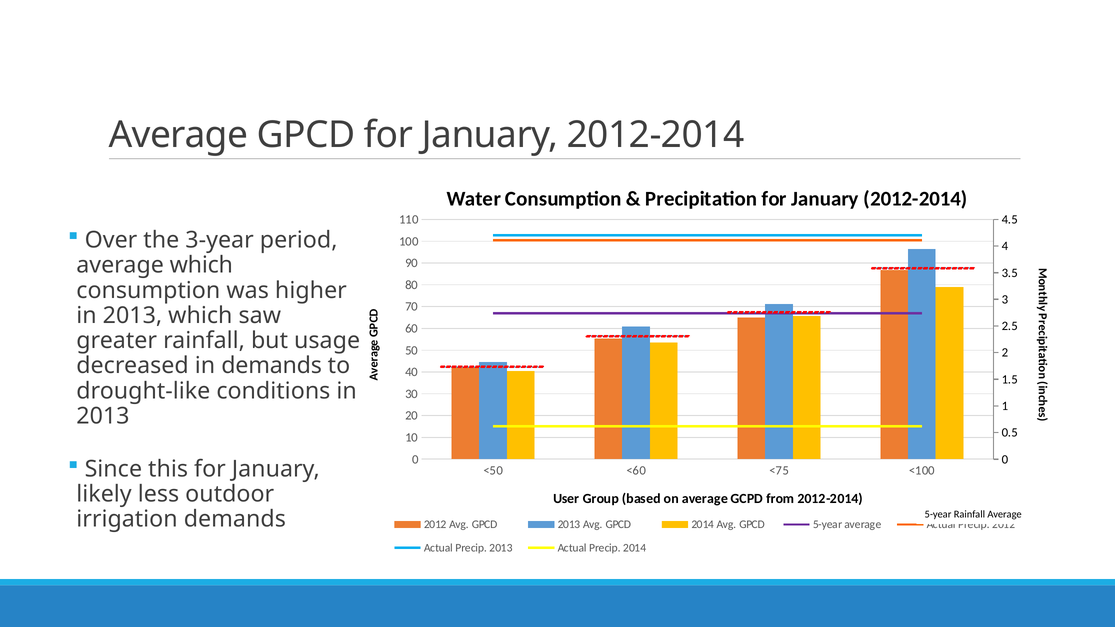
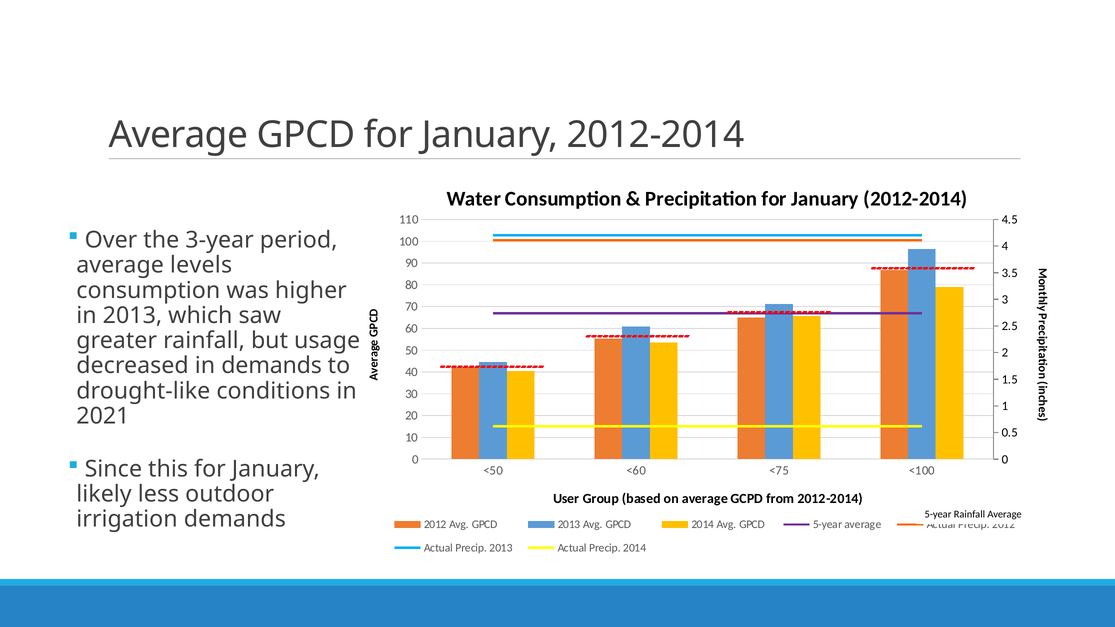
average which: which -> levels
2013 at (103, 416): 2013 -> 2021
